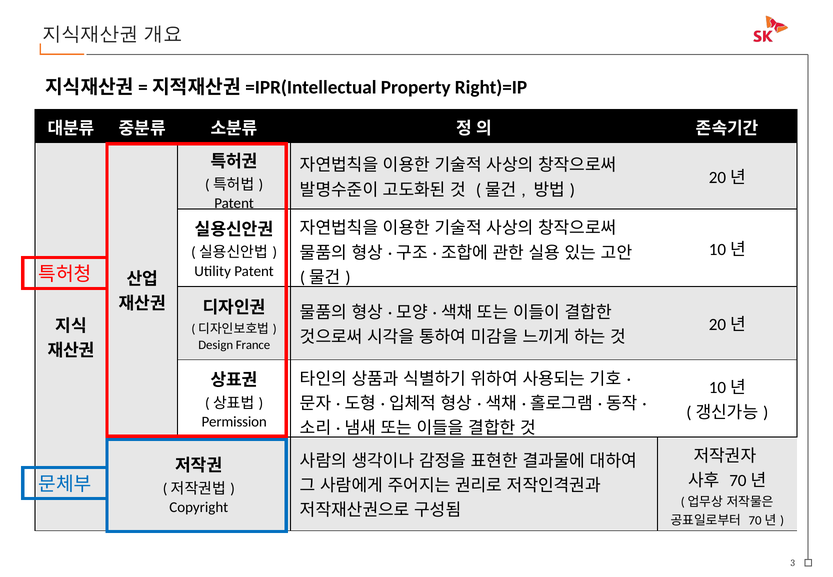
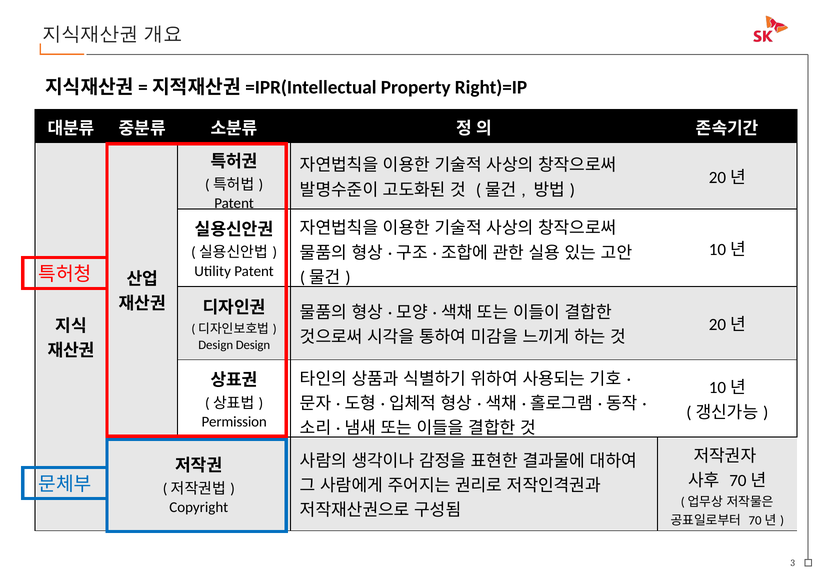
Design France: France -> Design
